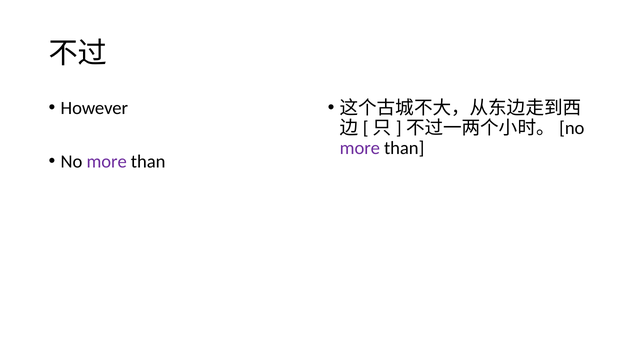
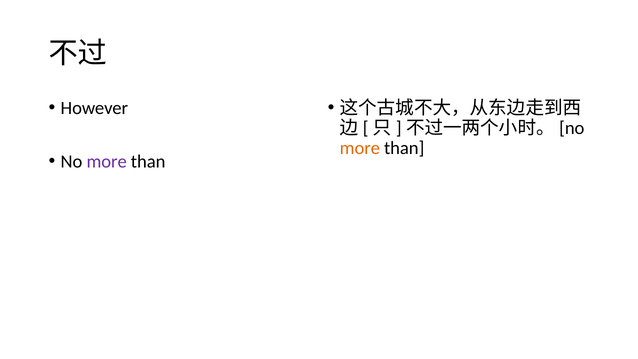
more at (360, 148) colour: purple -> orange
